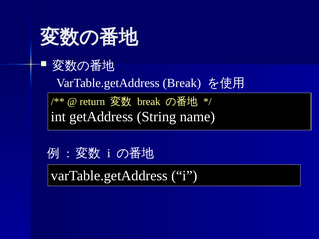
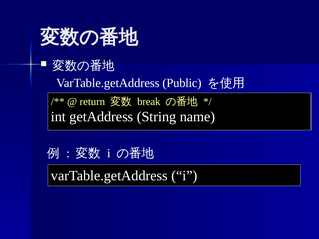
VarTable.getAddress Break: Break -> Public
